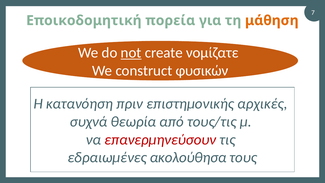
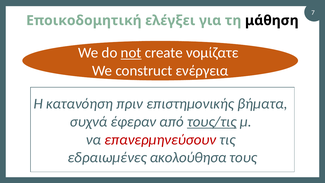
πορεία: πορεία -> ελέγξει
μάθηση colour: orange -> black
φυσικών: φυσικών -> ενέργεια
αρχικές: αρχικές -> βήματα
θεωρία: θεωρία -> έφεραν
τους/τις underline: none -> present
